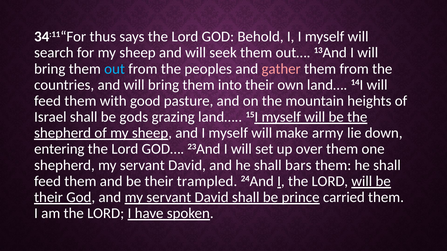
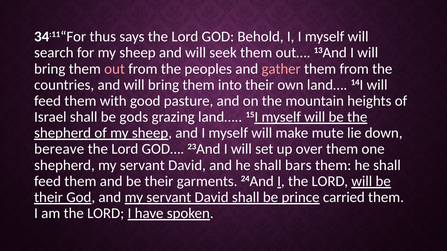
out colour: light blue -> pink
army: army -> mute
entering: entering -> bereave
trampled: trampled -> garments
